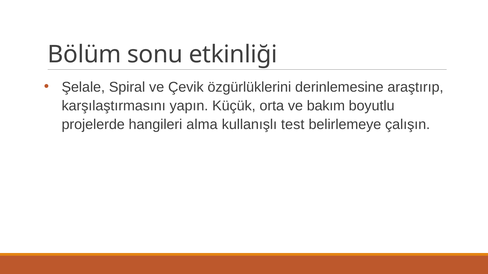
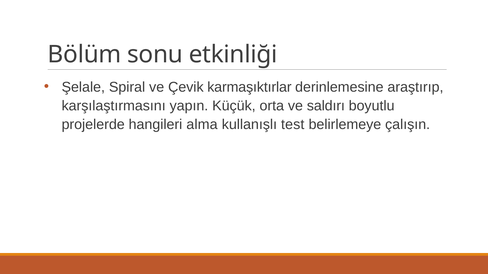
özgürlüklerini: özgürlüklerini -> karmaşıktırlar
bakım: bakım -> saldırı
